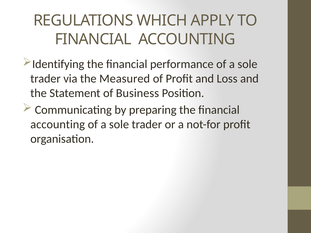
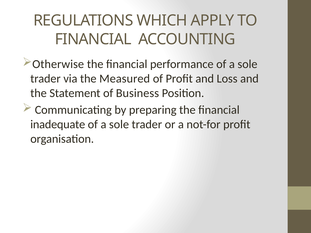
Identifying: Identifying -> Otherwise
accounting at (58, 125): accounting -> inadequate
